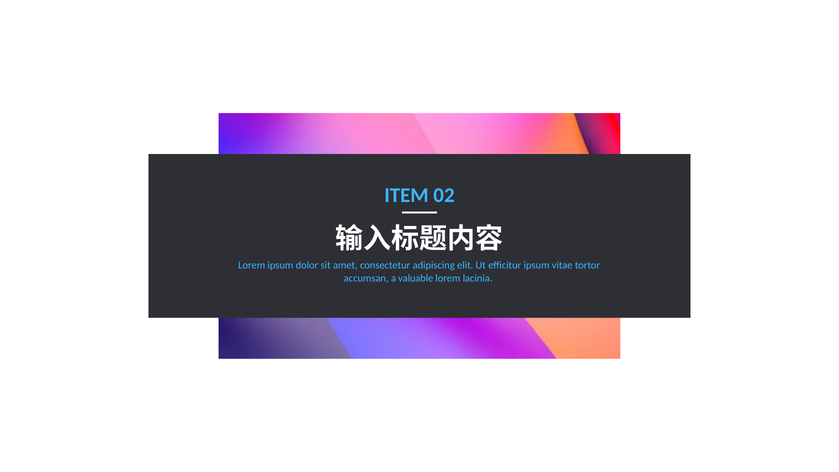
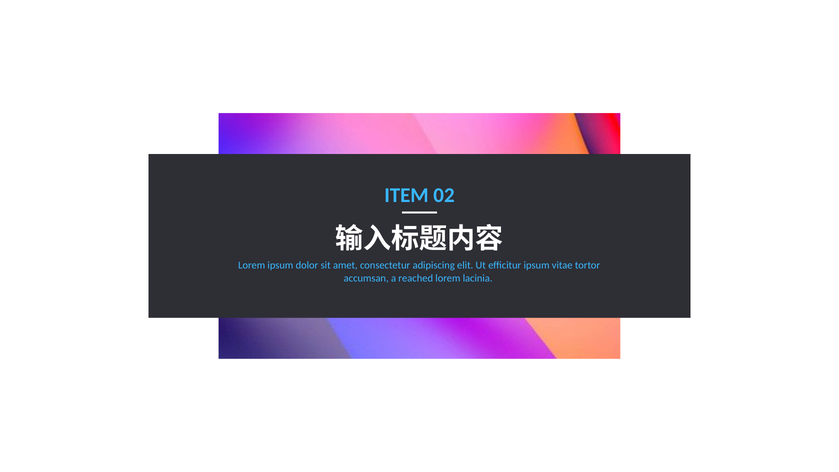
valuable: valuable -> reached
